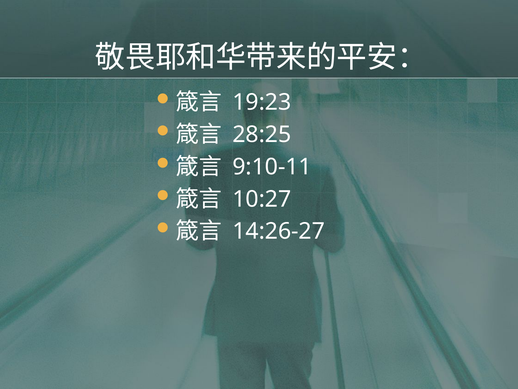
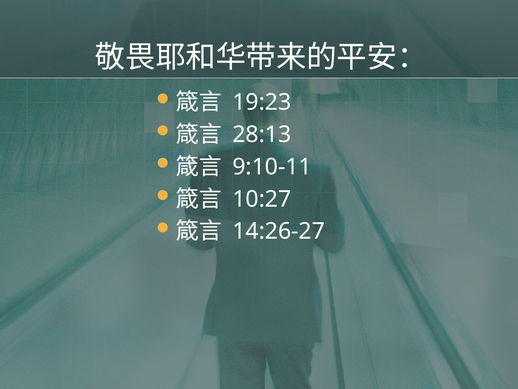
28:25: 28:25 -> 28:13
